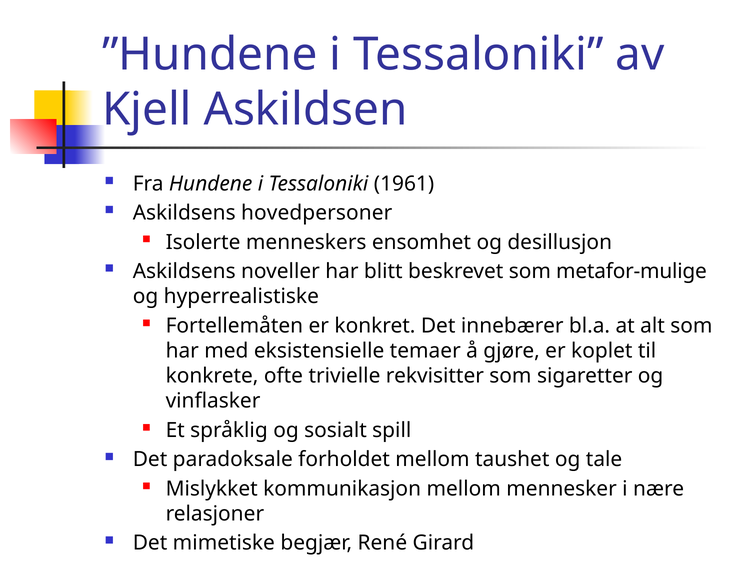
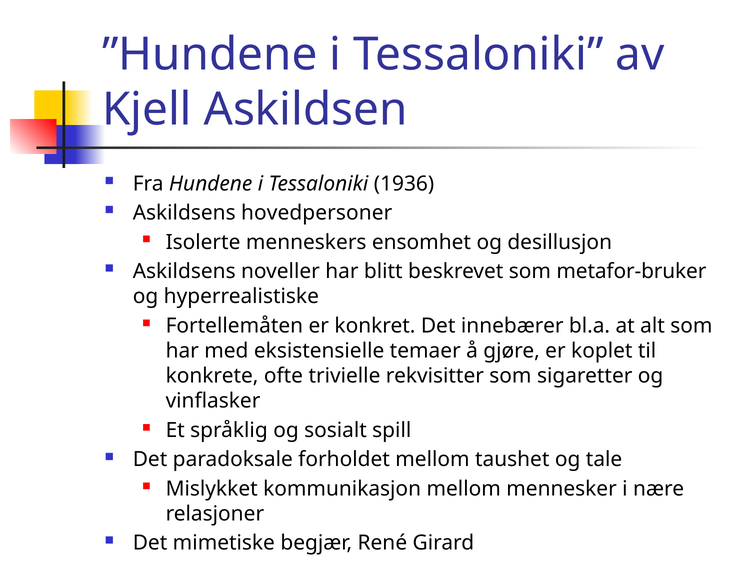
1961: 1961 -> 1936
metafor-mulige: metafor-mulige -> metafor-bruker
